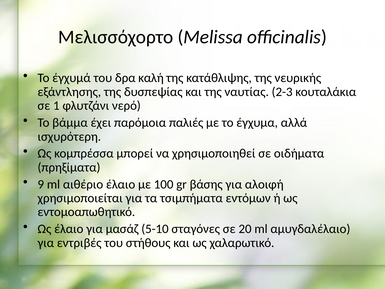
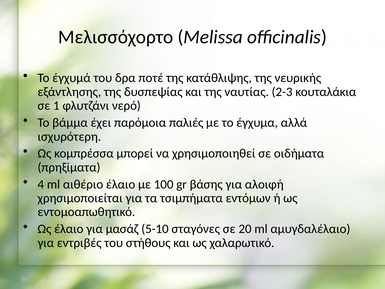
καλή: καλή -> ποτέ
9: 9 -> 4
